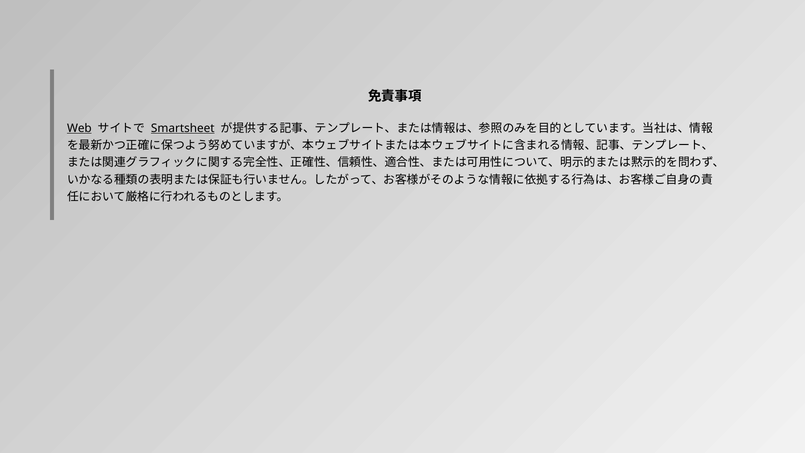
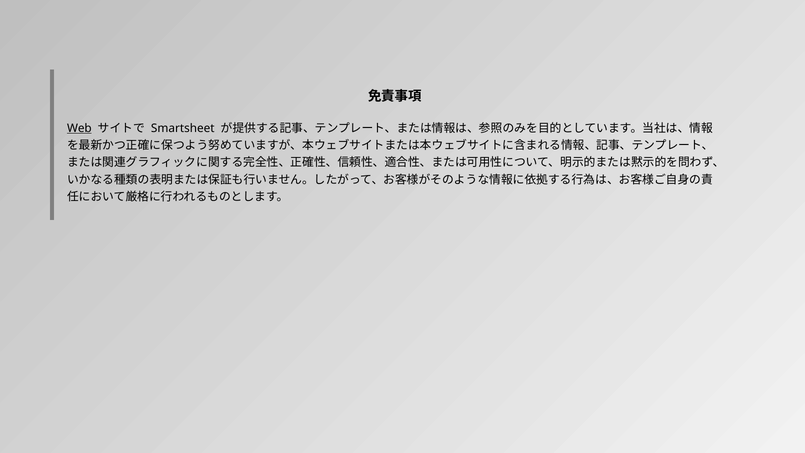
Smartsheet underline: present -> none
